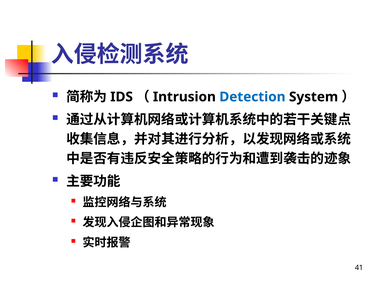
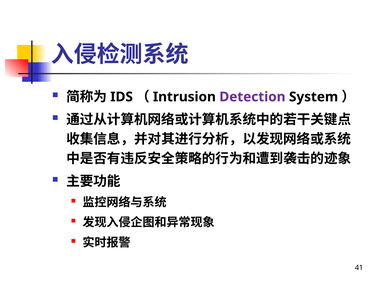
Detection colour: blue -> purple
